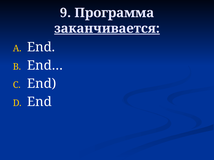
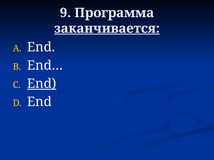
End at (42, 84) underline: none -> present
